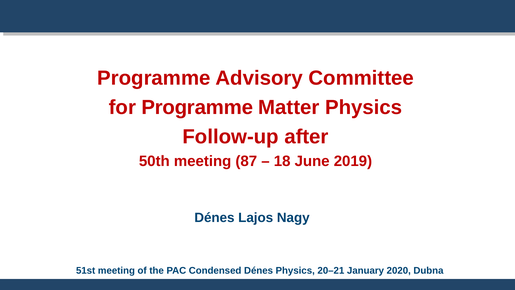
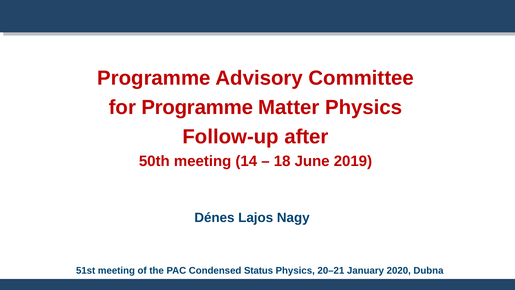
87: 87 -> 14
Condensed Dénes: Dénes -> Status
